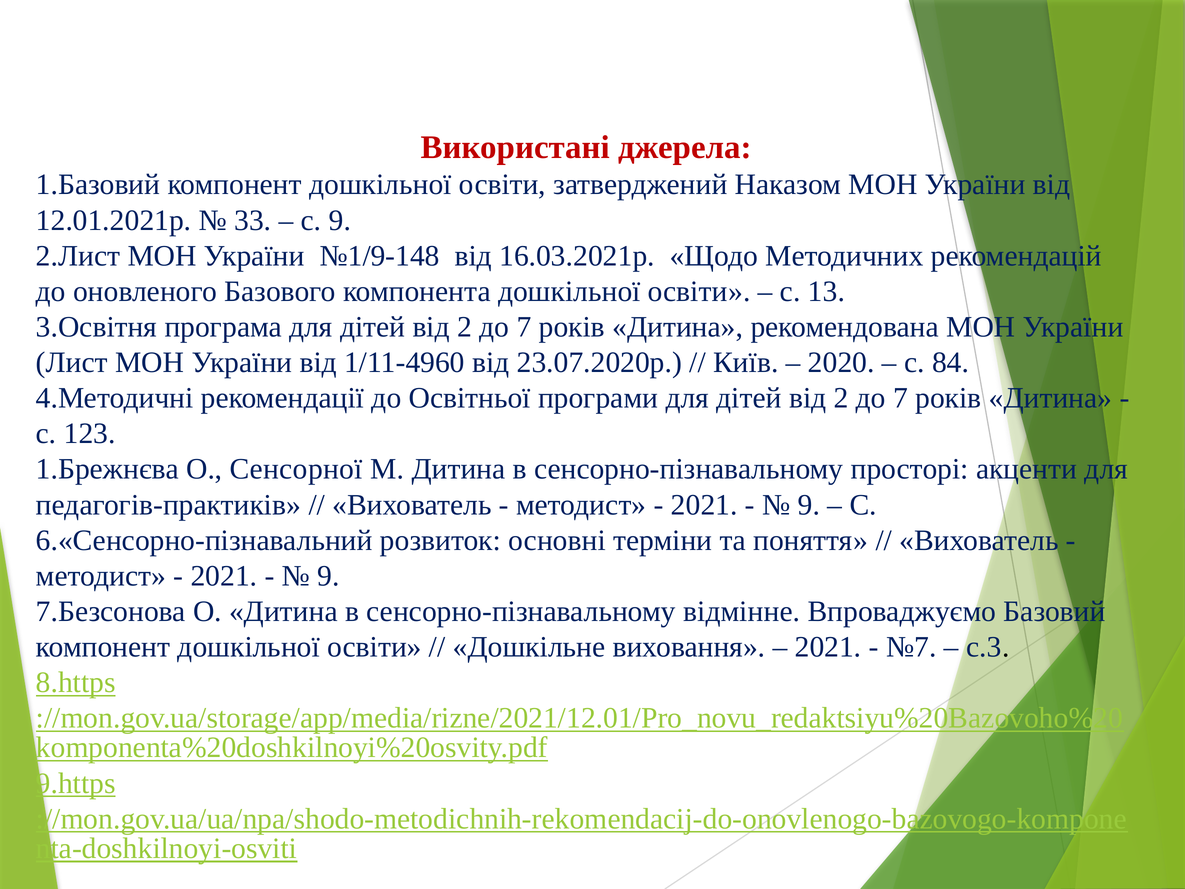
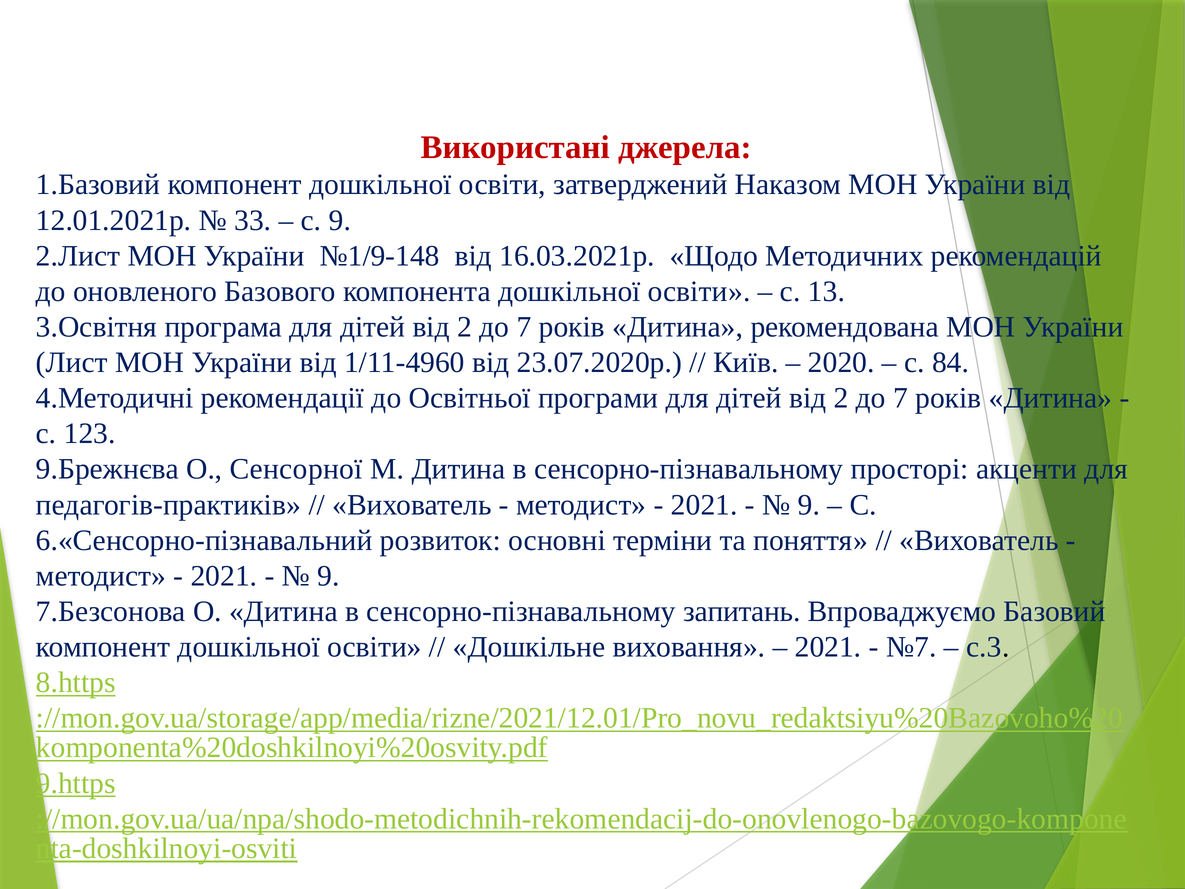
1.Брежнєва: 1.Брежнєва -> 9.Брежнєва
відмінне: відмінне -> запитань
